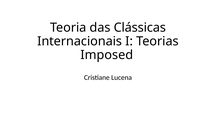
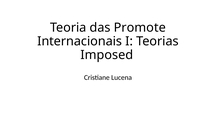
Clássicas: Clássicas -> Promote
